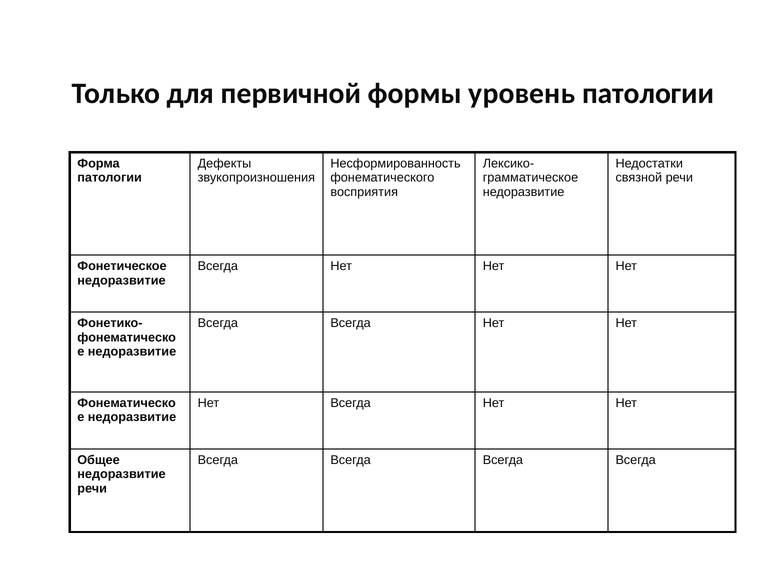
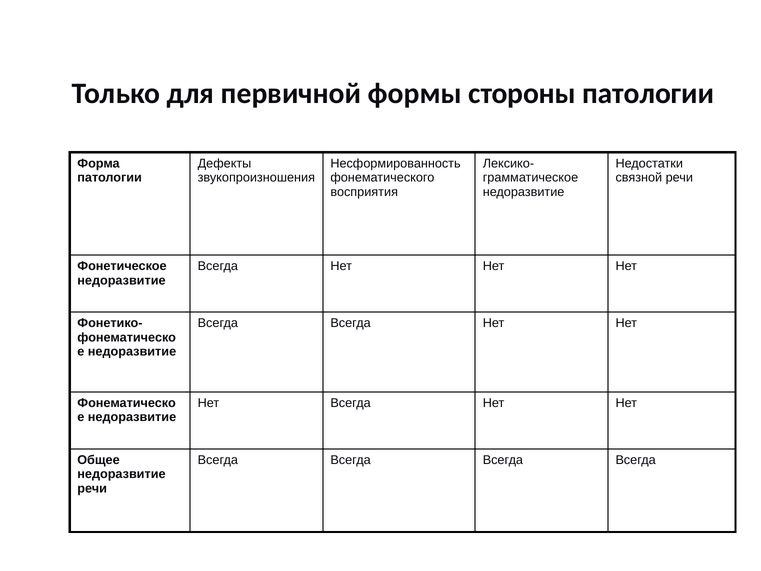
уровень: уровень -> стороны
